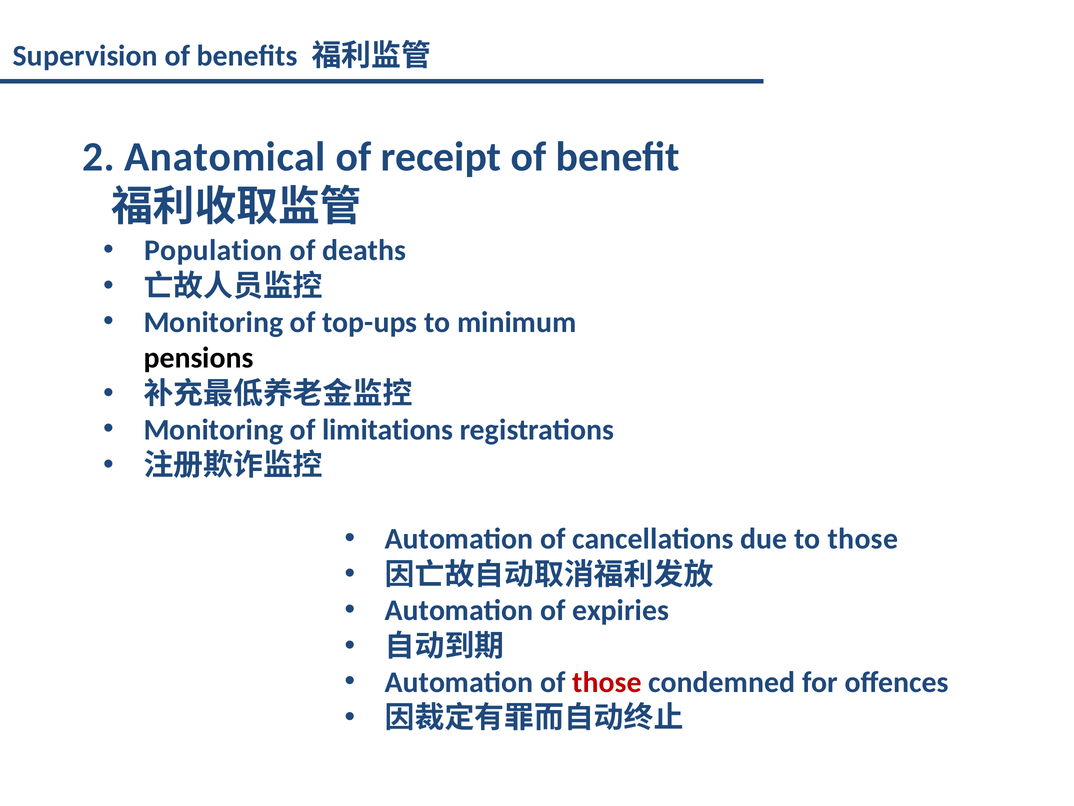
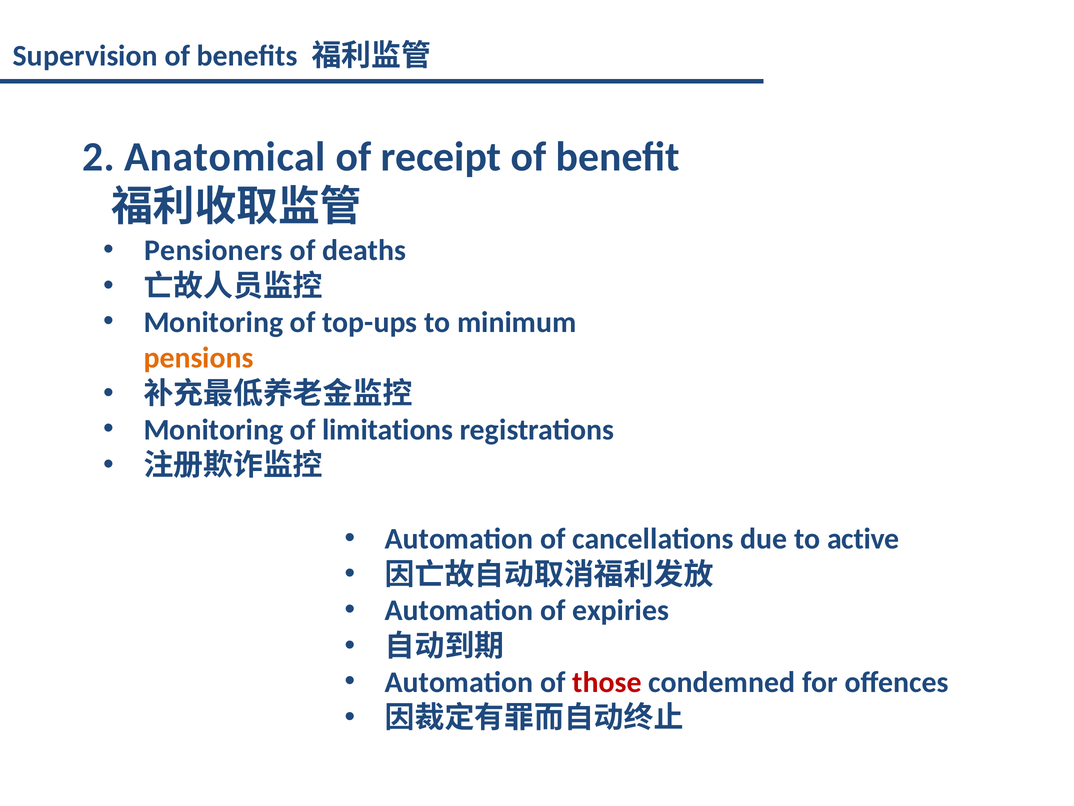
Population: Population -> Pensioners
pensions colour: black -> orange
to those: those -> active
